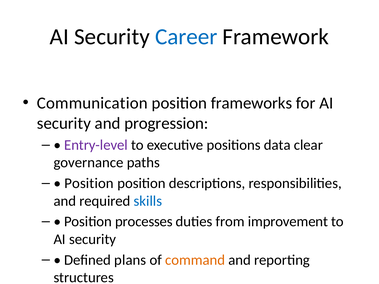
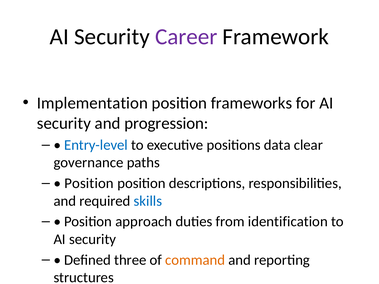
Career at (186, 37) colour: blue -> purple
Communication: Communication -> Implementation
Entry-level colour: purple -> blue
processes: processes -> approach
improvement: improvement -> identification
plans: plans -> three
